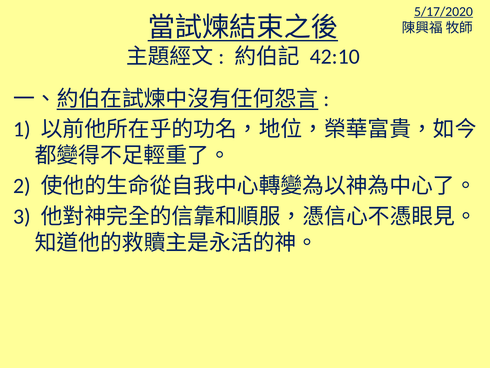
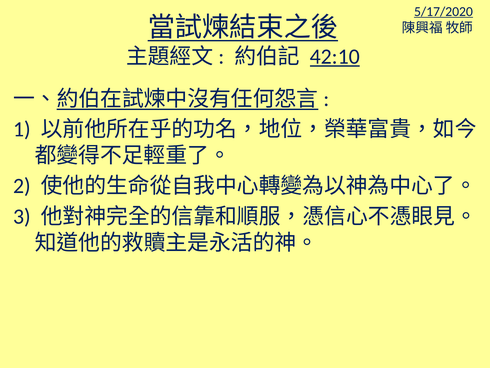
42:10 underline: none -> present
